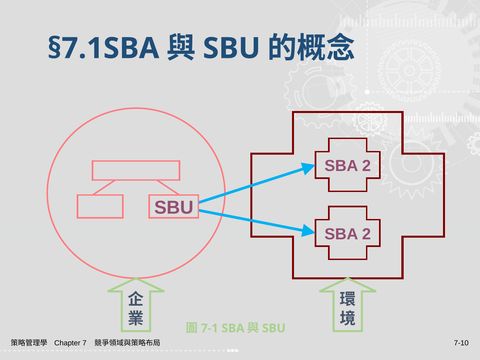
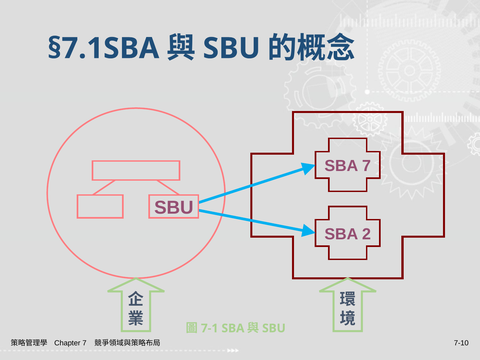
2 at (366, 166): 2 -> 7
